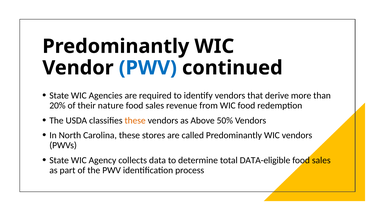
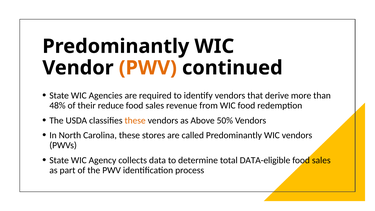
PWV at (148, 68) colour: blue -> orange
20%: 20% -> 48%
nature: nature -> reduce
